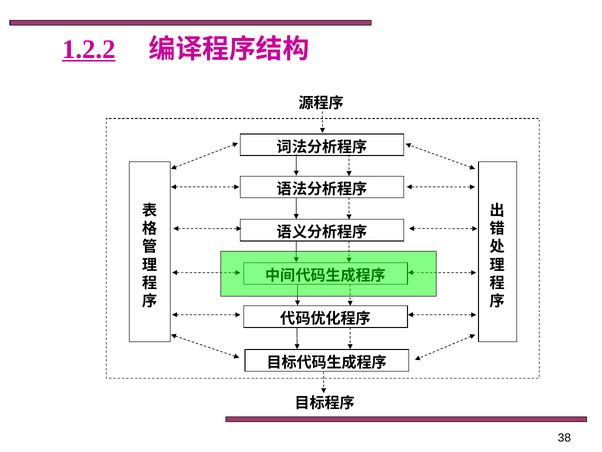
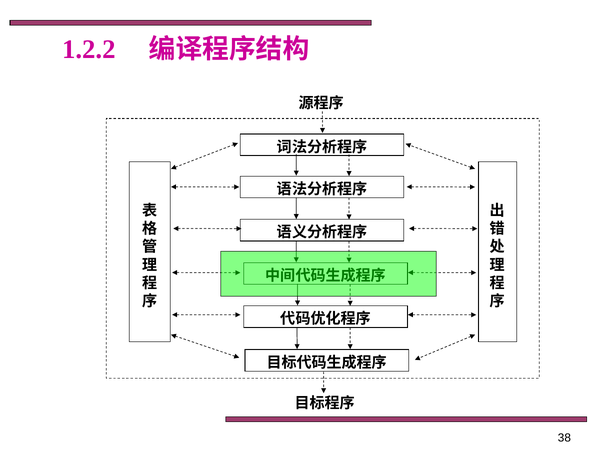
1.2.2 underline: present -> none
